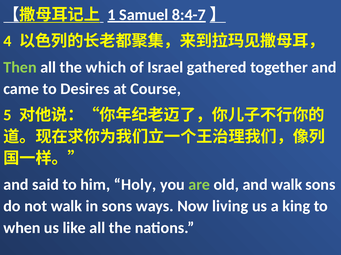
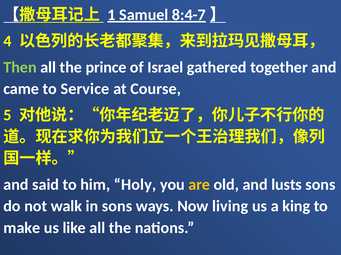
which: which -> prince
Desires: Desires -> Service
are colour: light green -> yellow
and walk: walk -> lusts
when: when -> make
